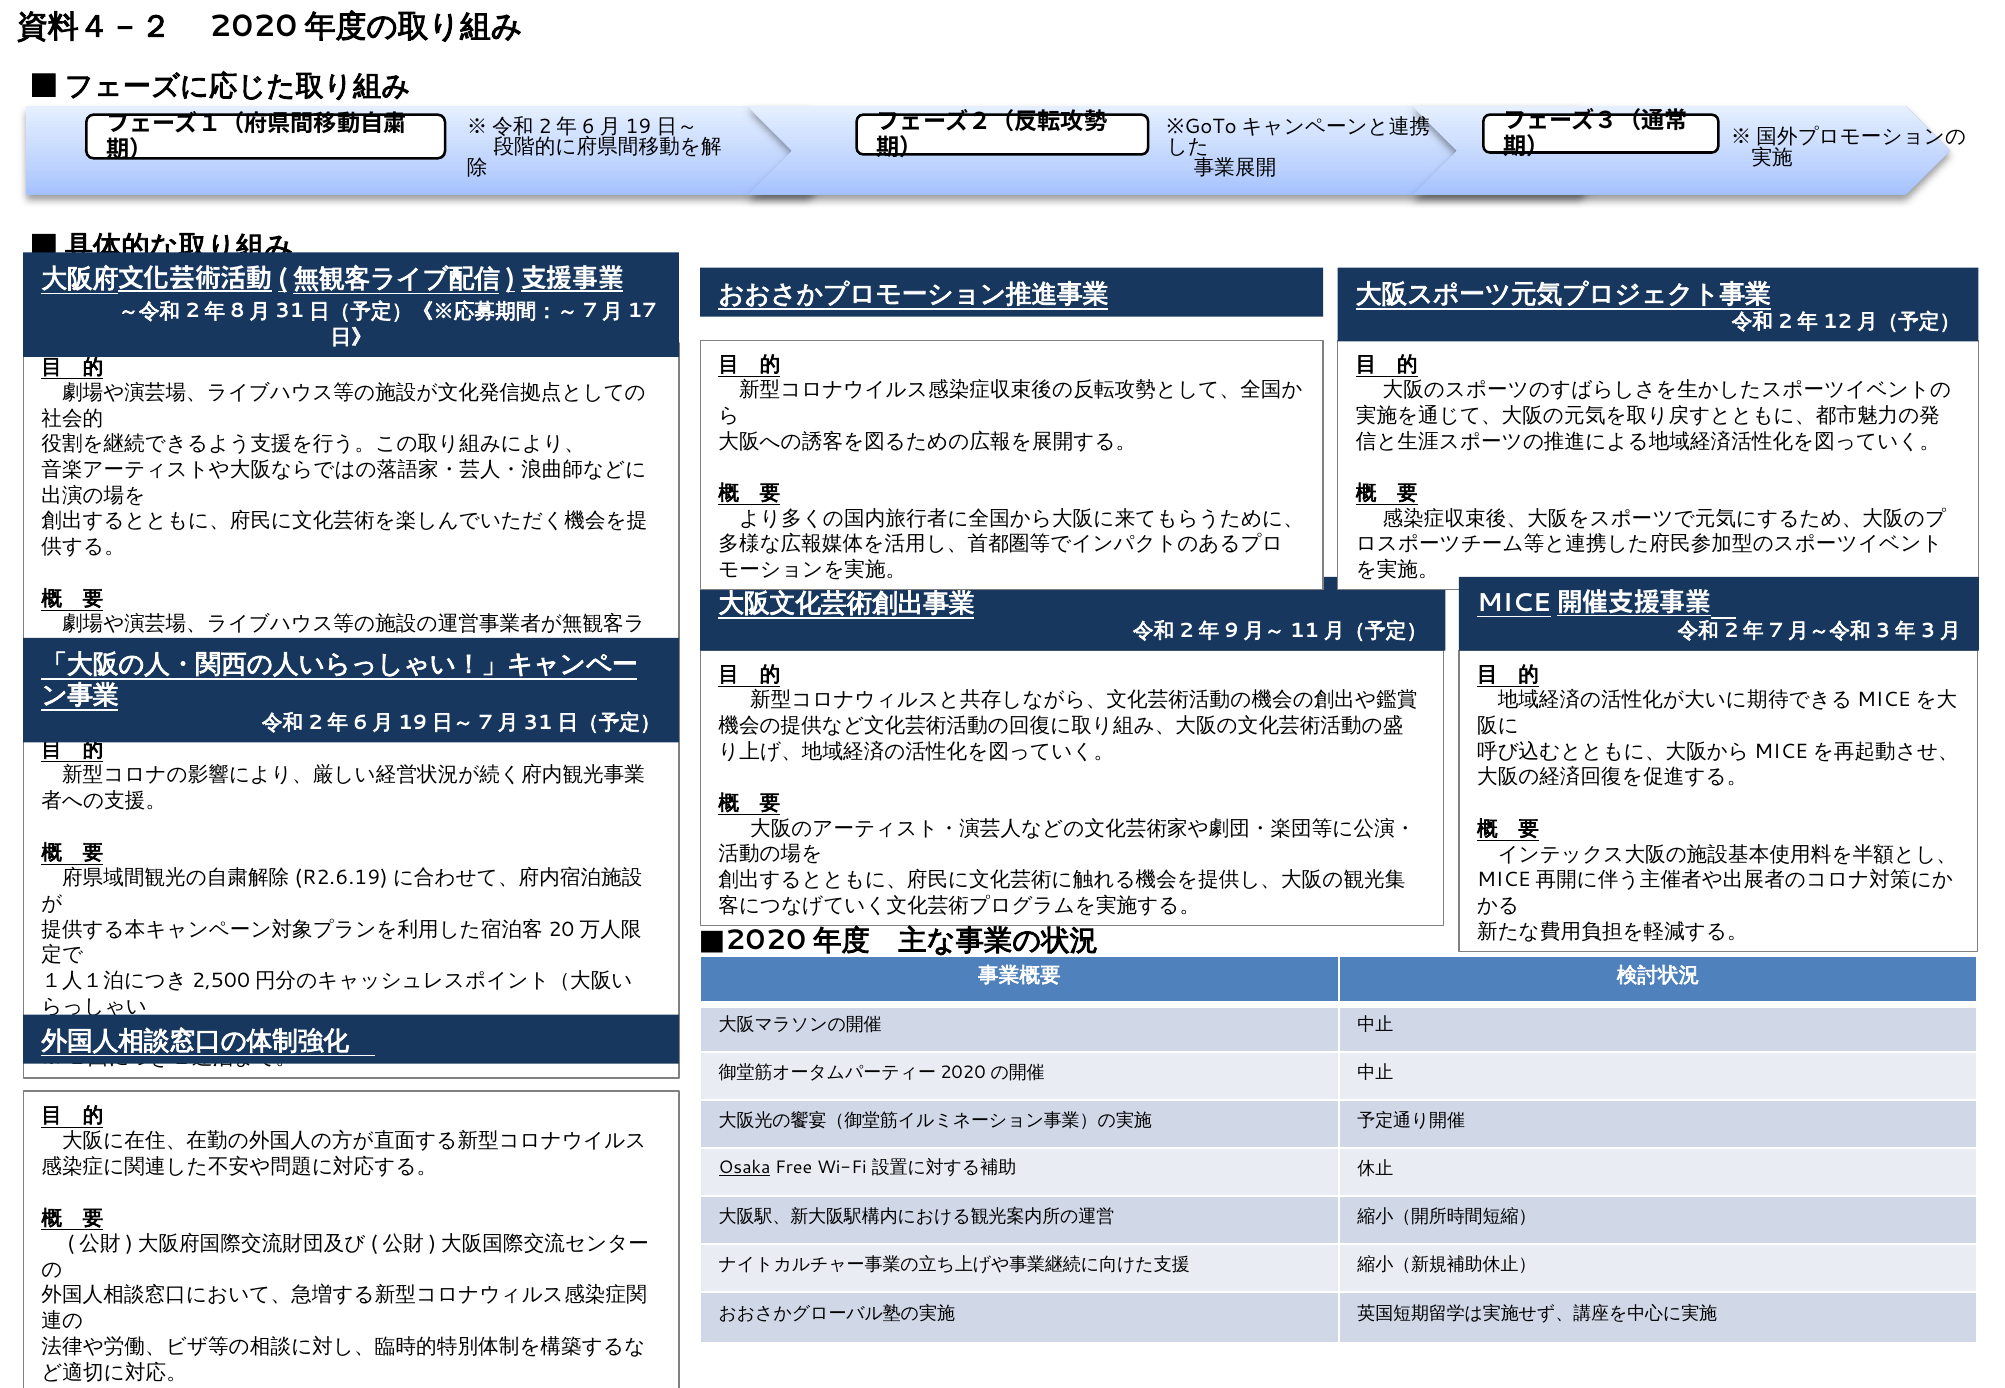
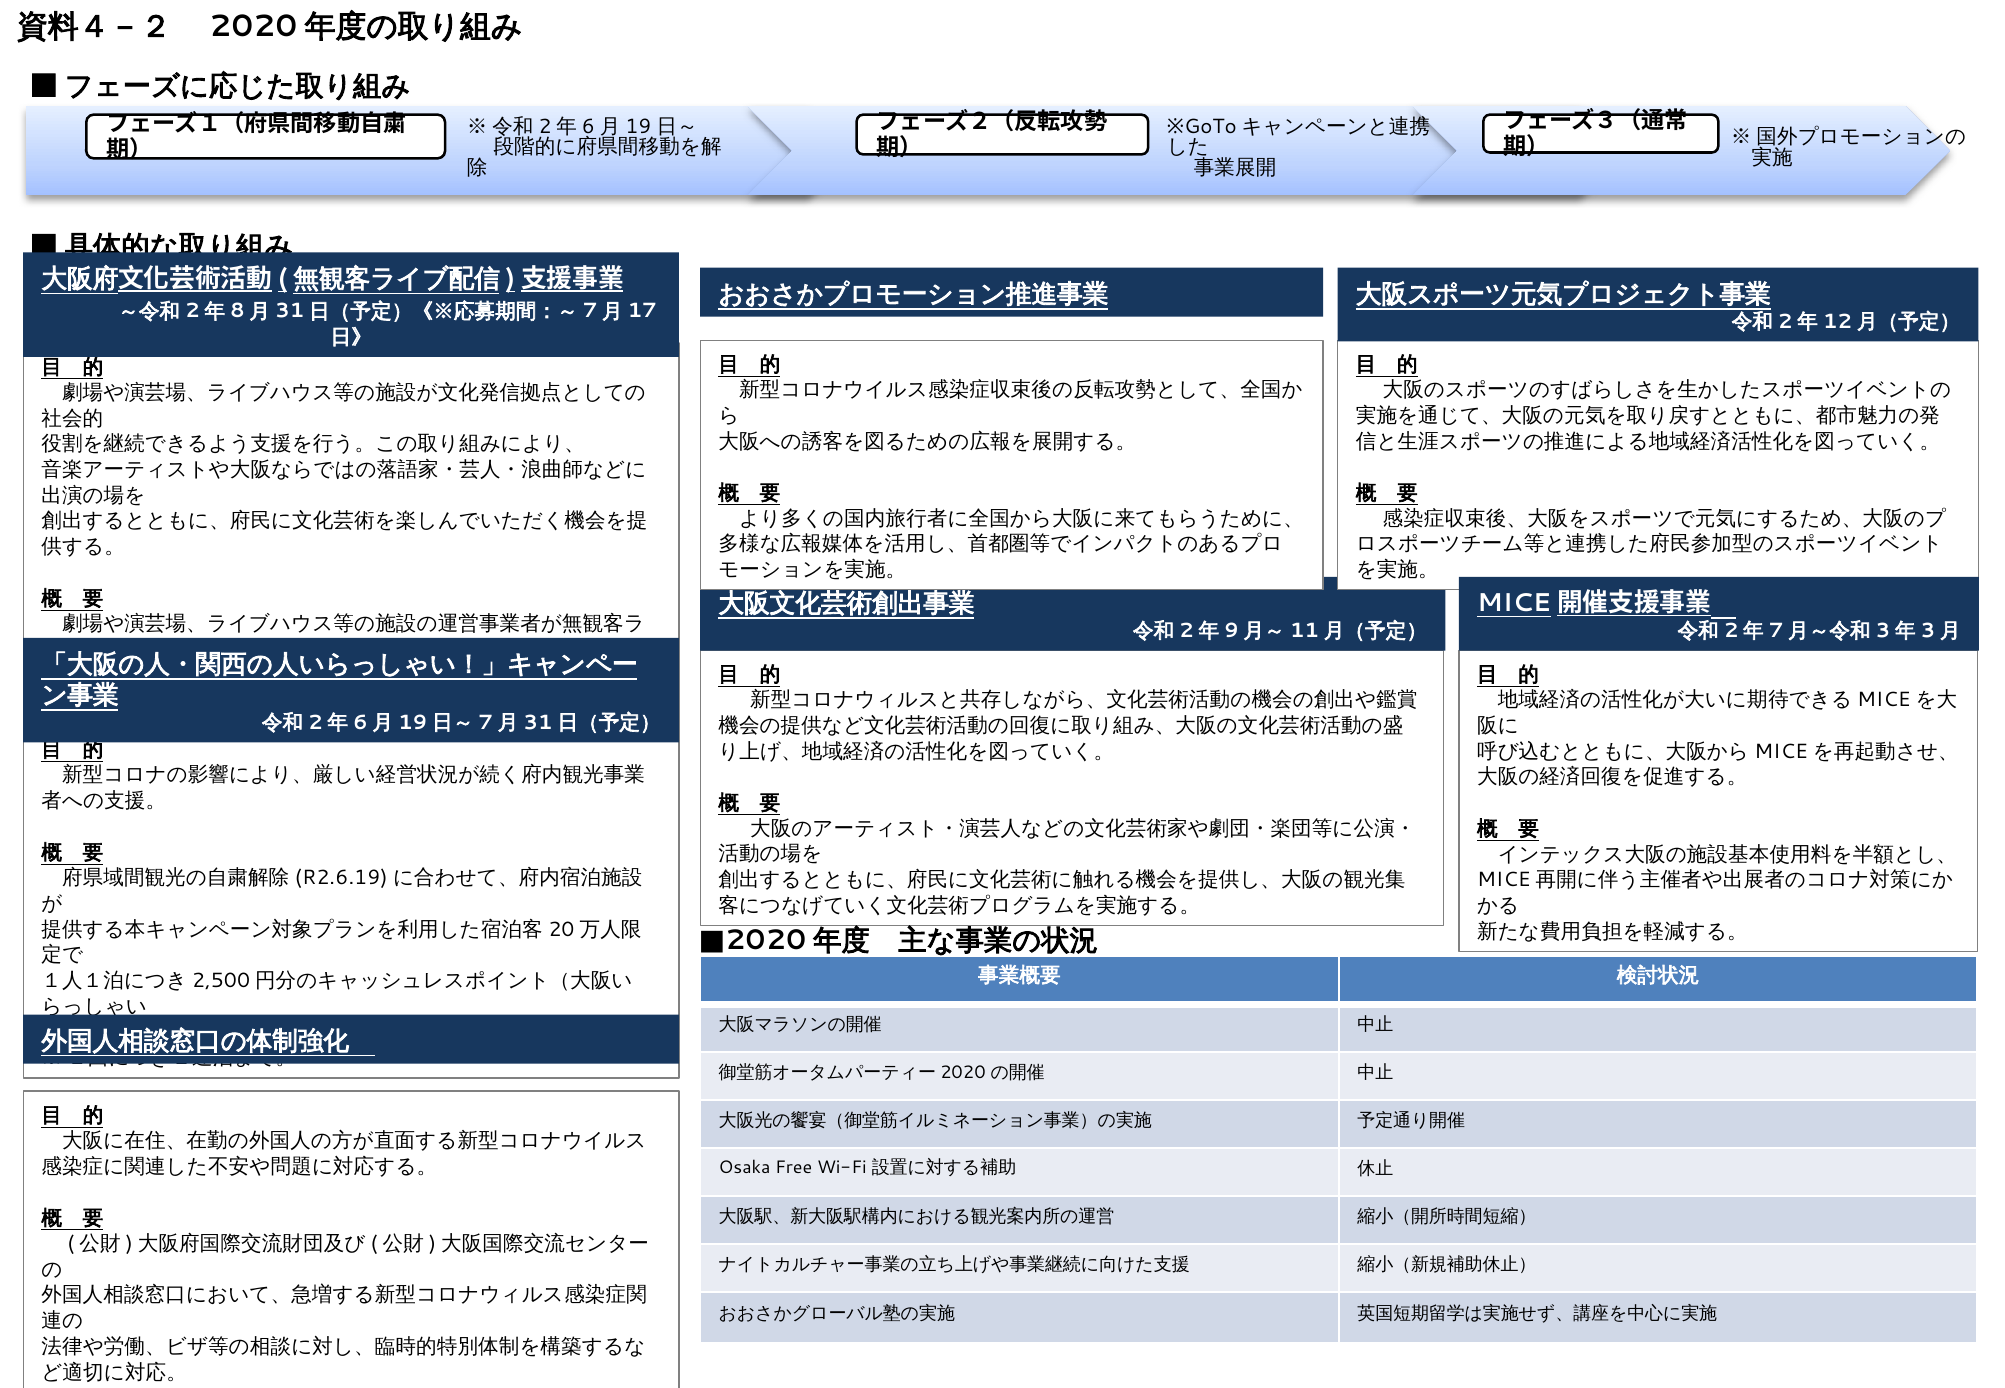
Osaka underline: present -> none
